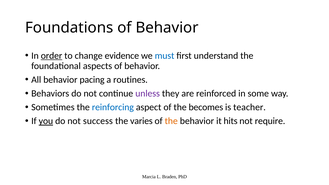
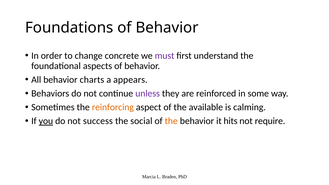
order underline: present -> none
evidence: evidence -> concrete
must colour: blue -> purple
pacing: pacing -> charts
routines: routines -> appears
reinforcing colour: blue -> orange
becomes: becomes -> available
teacher: teacher -> calming
varies: varies -> social
